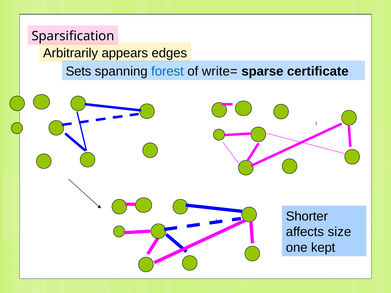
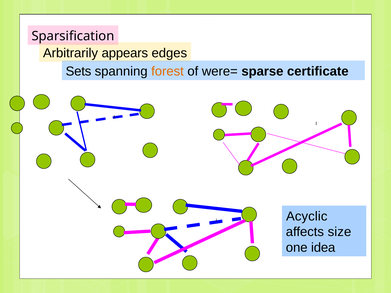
forest colour: blue -> orange
write=: write= -> were=
Shorter: Shorter -> Acyclic
kept: kept -> idea
